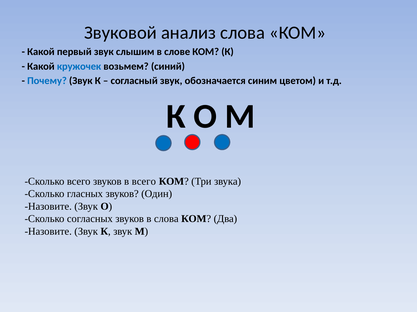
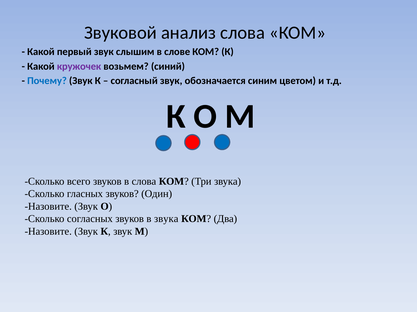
кружочек colour: blue -> purple
в всего: всего -> слова
в слова: слова -> звука
